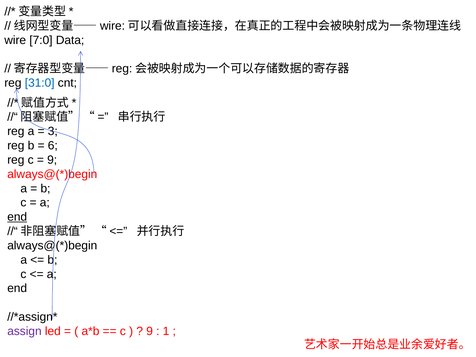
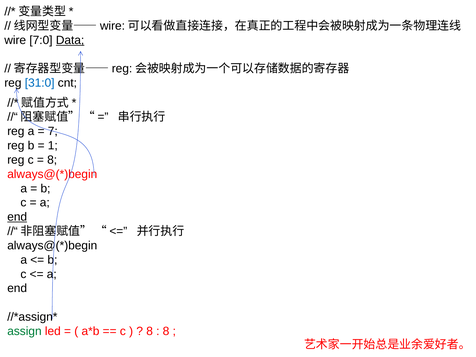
Data underline: none -> present
3: 3 -> 7
6: 6 -> 1
9 at (52, 160): 9 -> 8
assign colour: purple -> green
9 at (150, 331): 9 -> 8
1 at (166, 331): 1 -> 8
